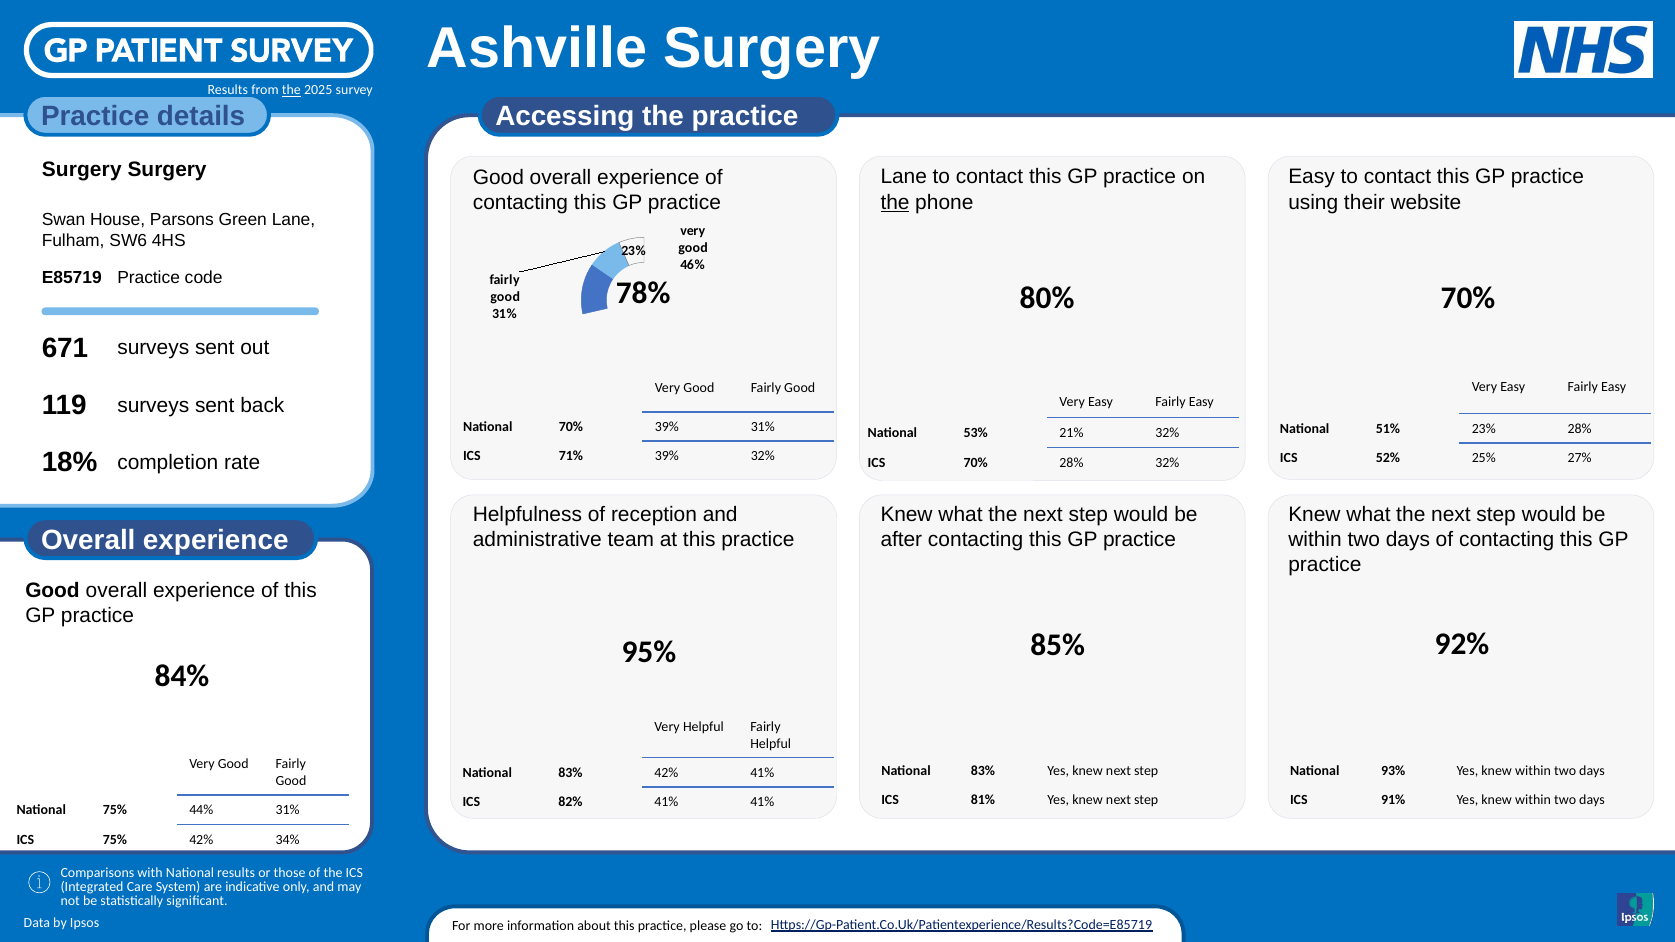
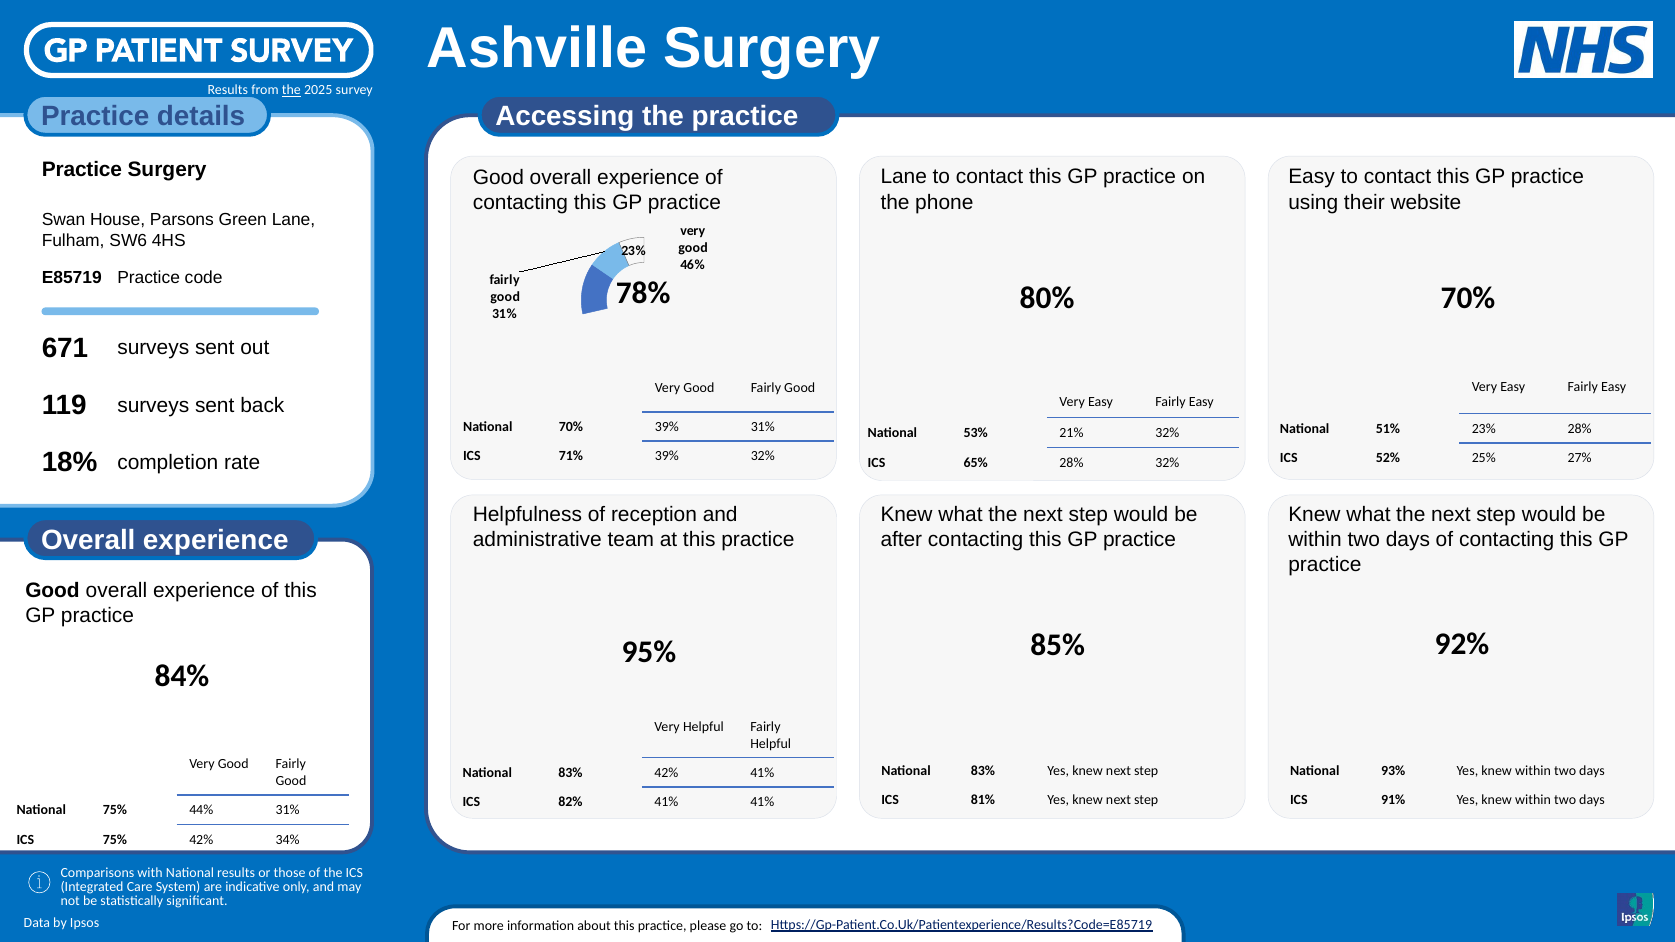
Surgery at (82, 170): Surgery -> Practice
the at (895, 202) underline: present -> none
ICS 70%: 70% -> 65%
